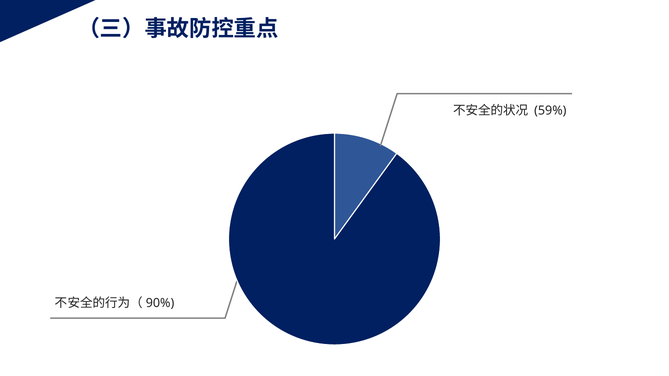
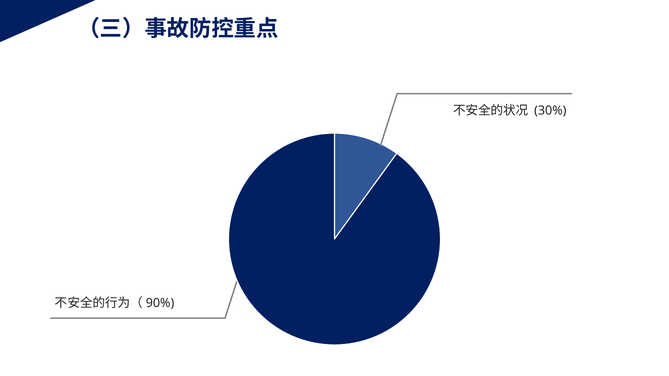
59%: 59% -> 30%
